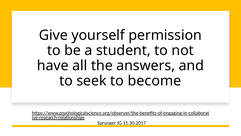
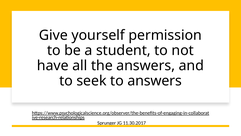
to become: become -> answers
